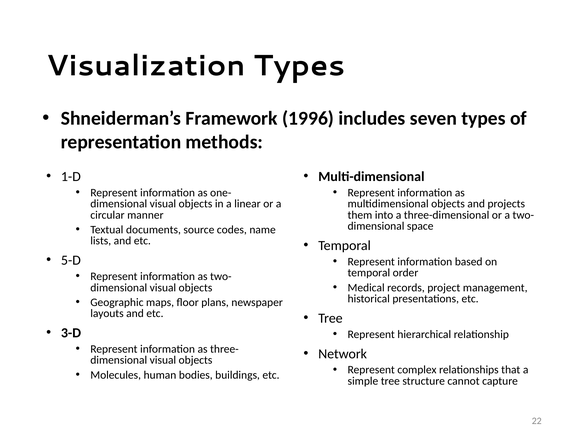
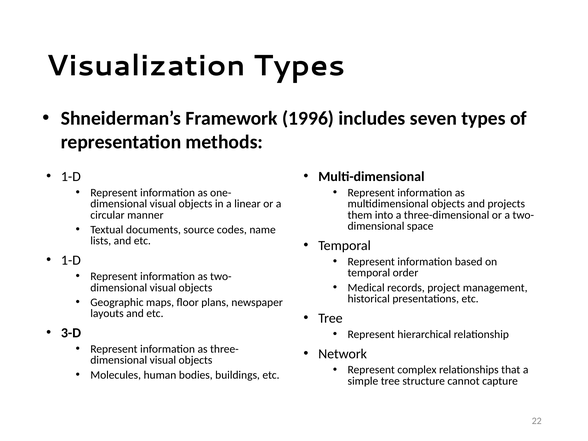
5-D at (71, 260): 5-D -> 1-D
